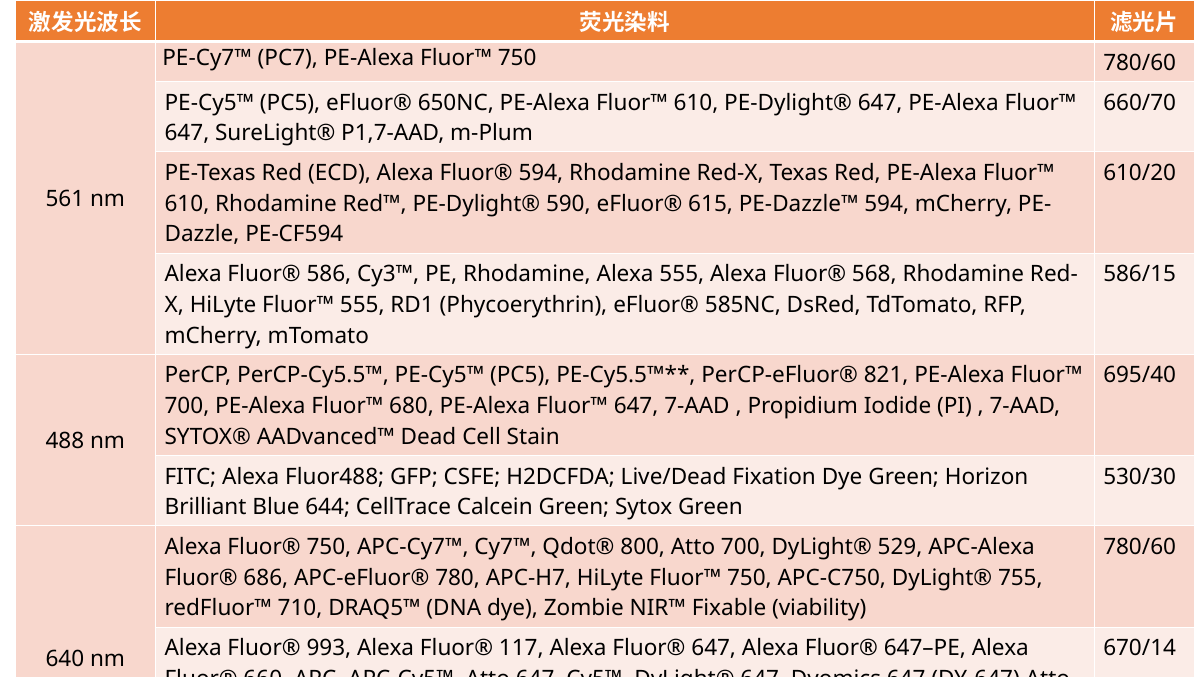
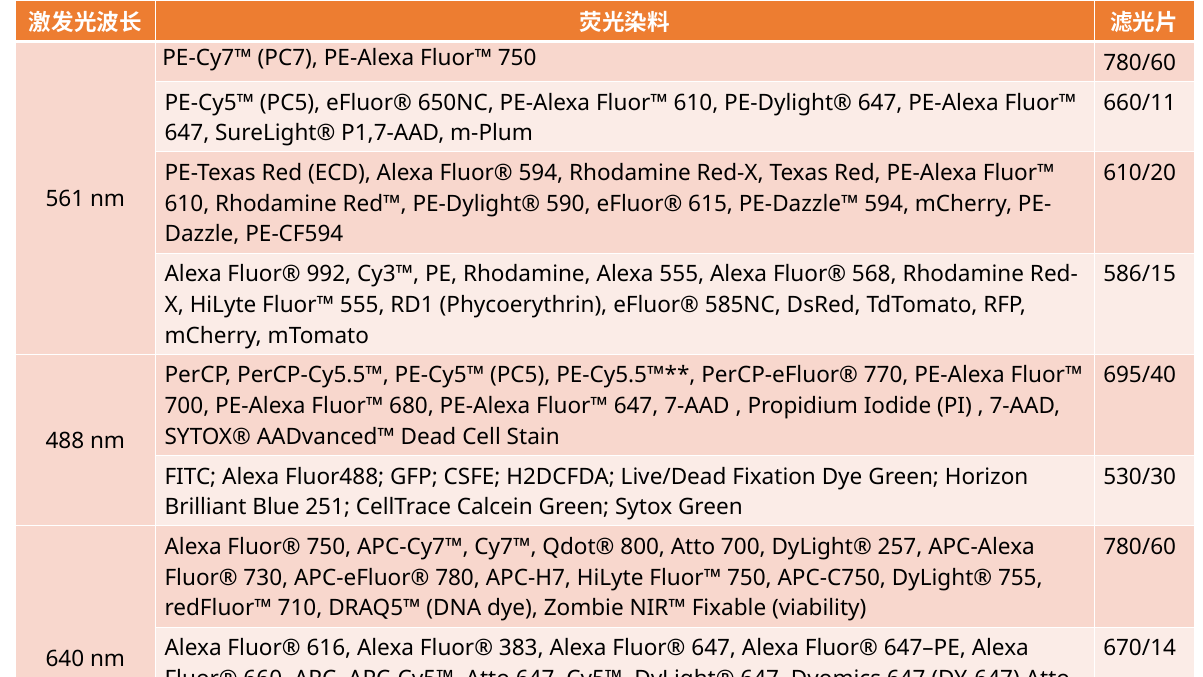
660/70: 660/70 -> 660/11
586: 586 -> 992
821: 821 -> 770
644: 644 -> 251
529: 529 -> 257
686: 686 -> 730
993: 993 -> 616
117: 117 -> 383
